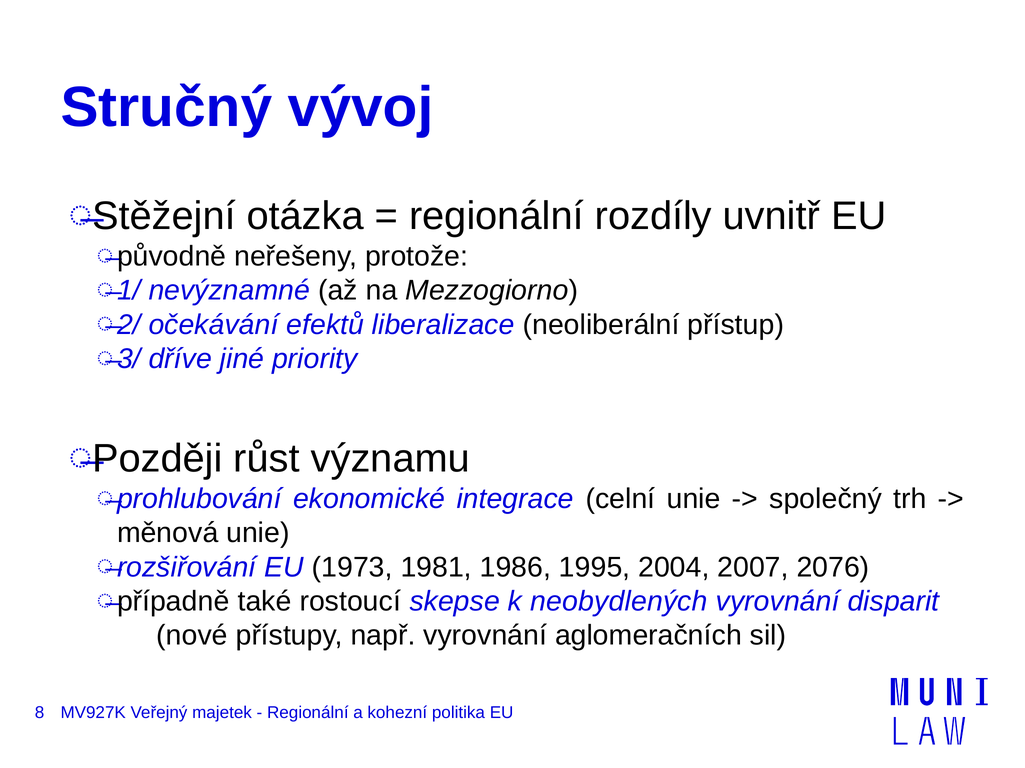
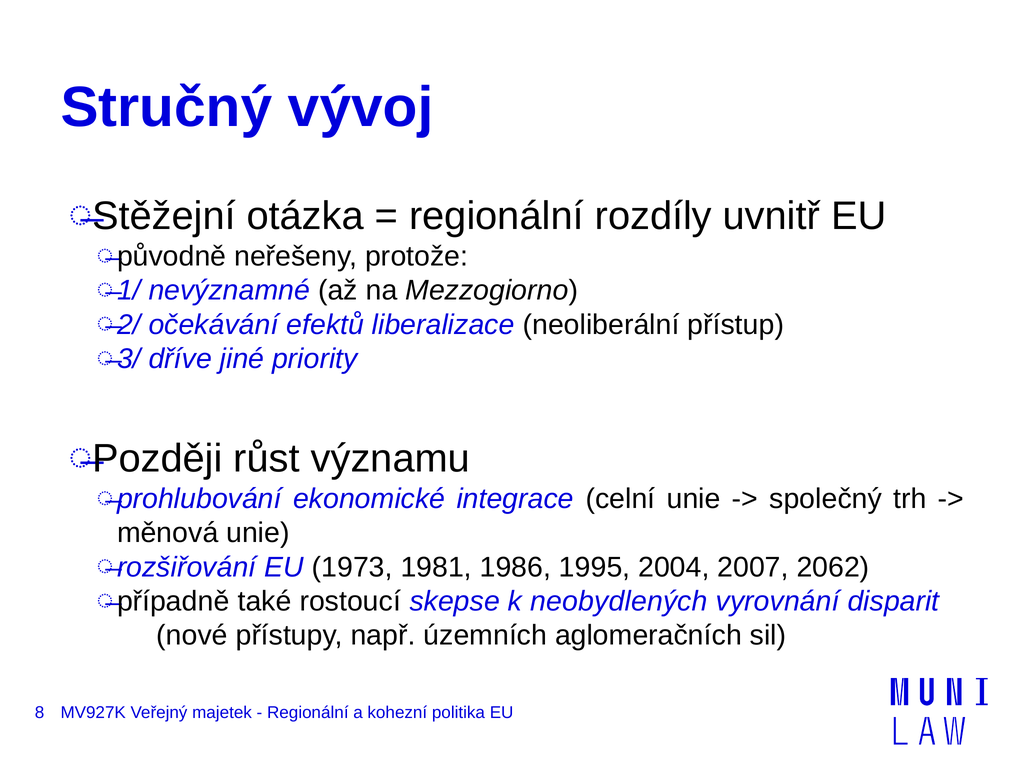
2076: 2076 -> 2062
např vyrovnání: vyrovnání -> územních
